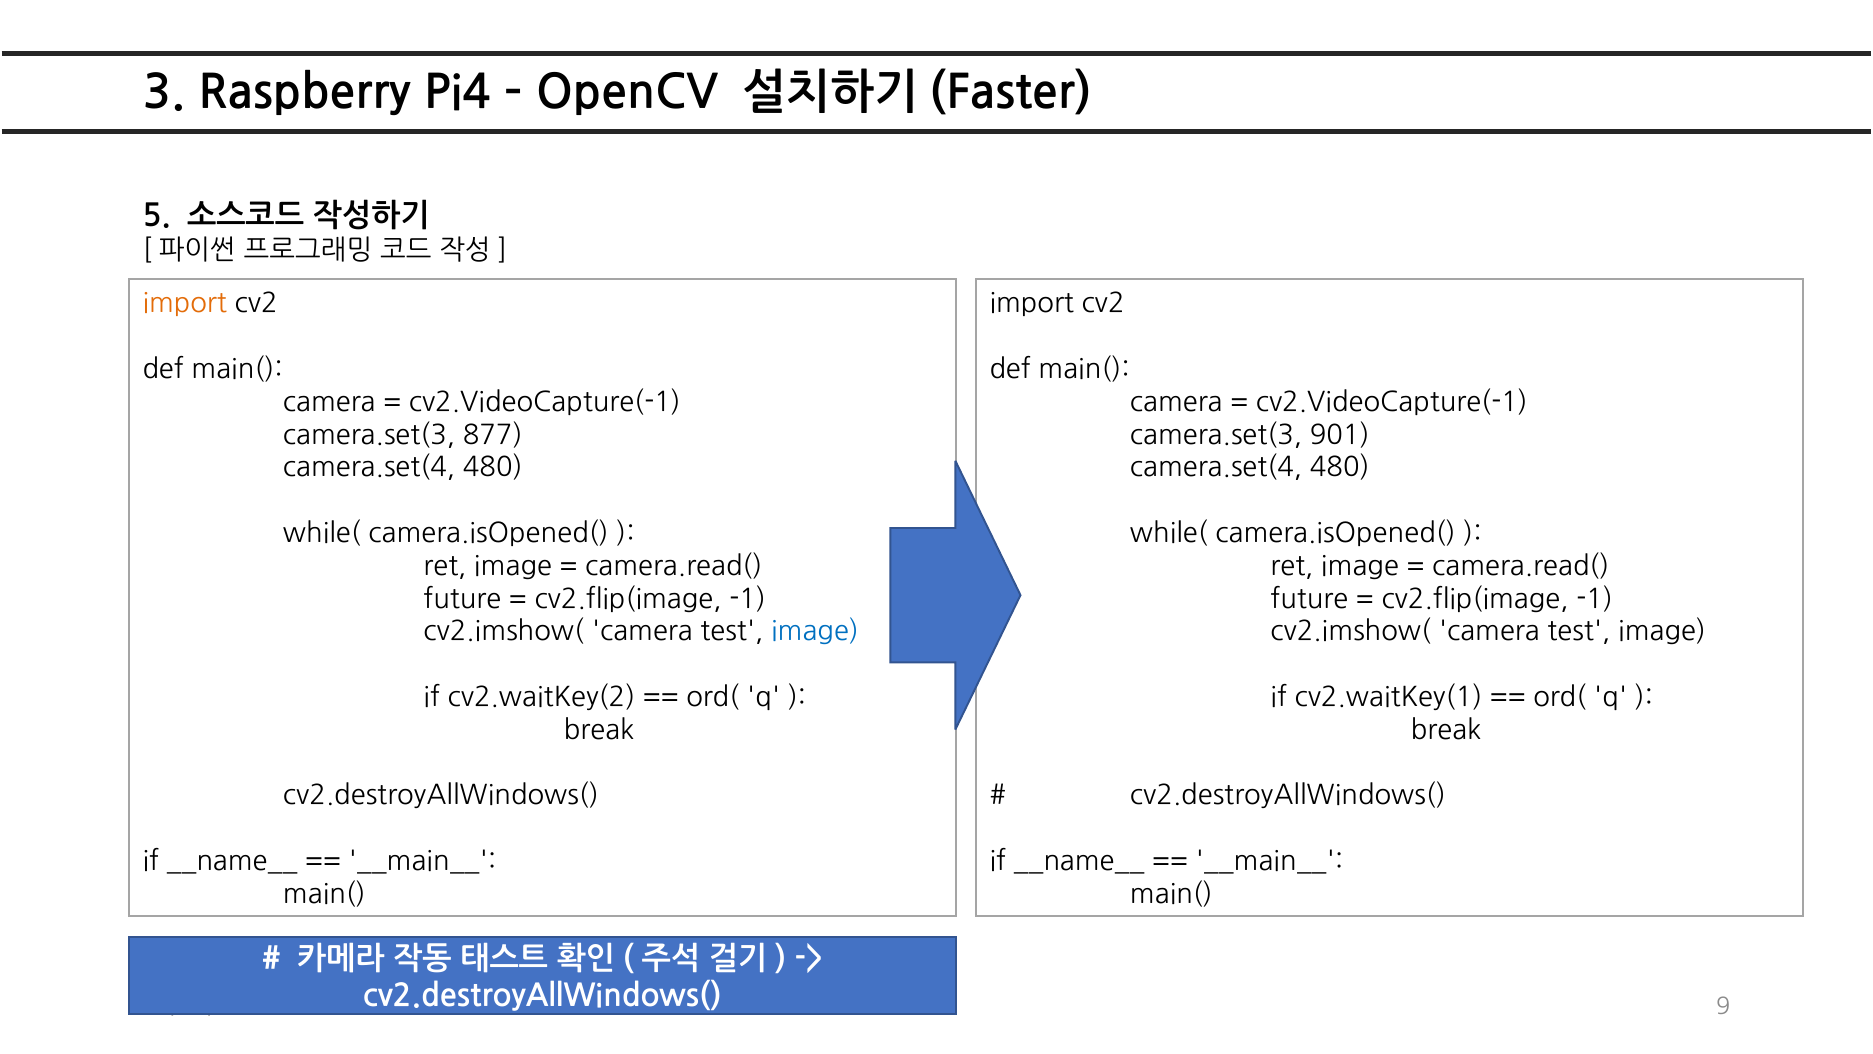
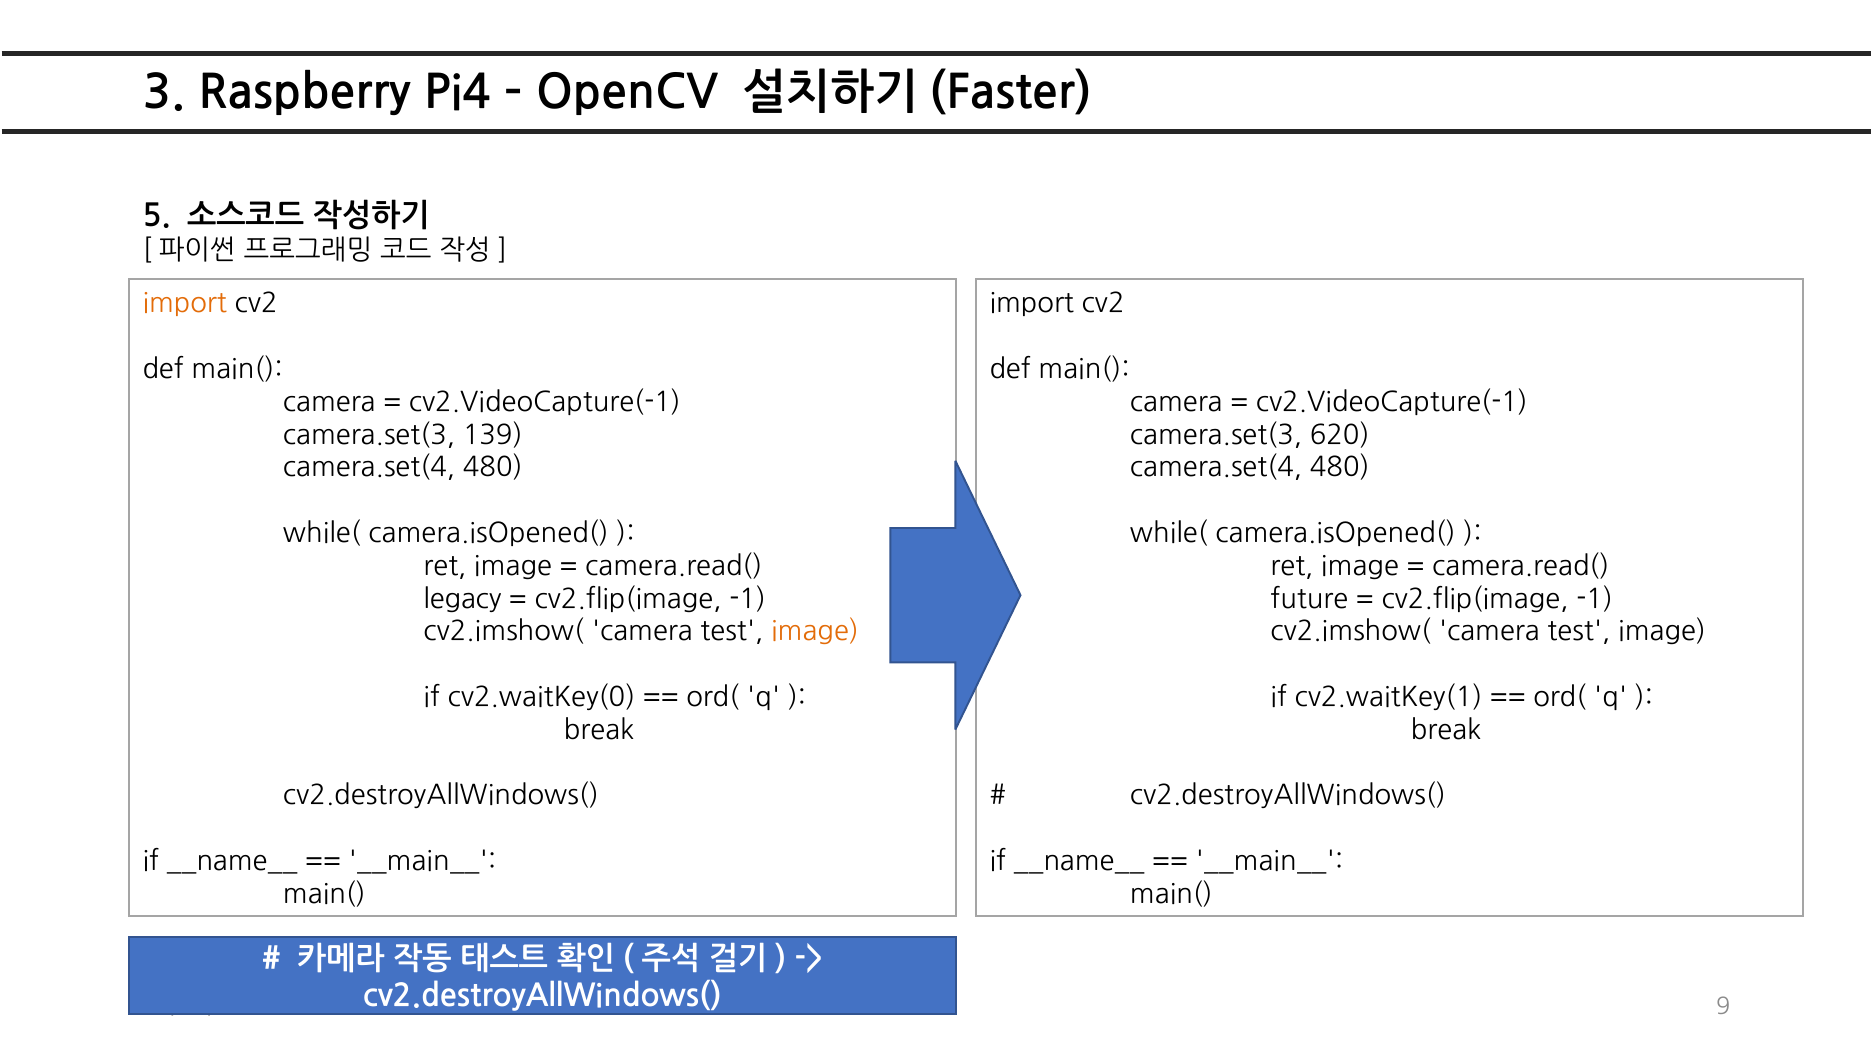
877: 877 -> 139
901: 901 -> 620
future at (462, 599): future -> legacy
image at (815, 632) colour: blue -> orange
cv2.waitKey(2: cv2.waitKey(2 -> cv2.waitKey(0
